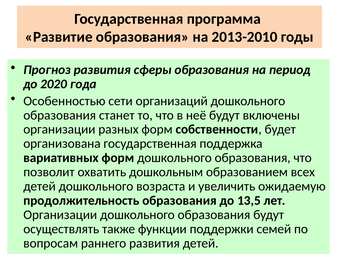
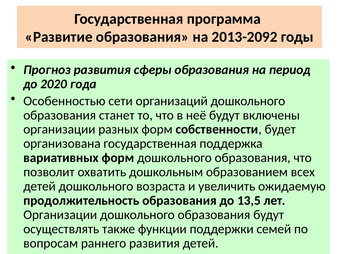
2013-2010: 2013-2010 -> 2013-2092
